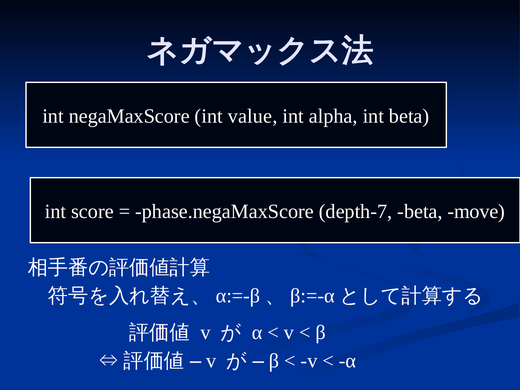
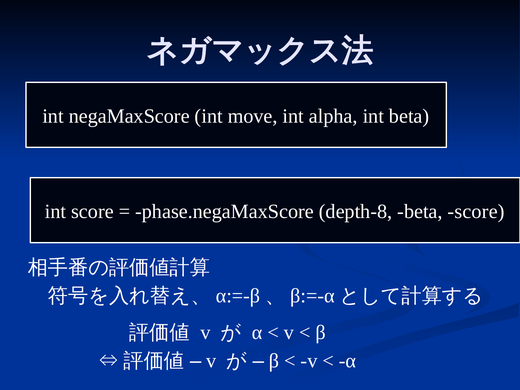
value: value -> move
depth-7: depth-7 -> depth-8
beta move: move -> score
